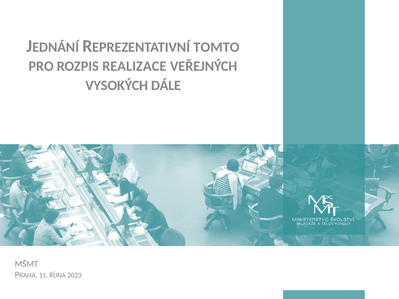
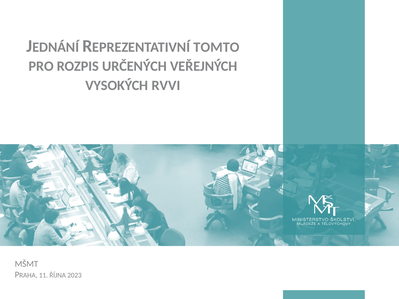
REALIZACE: REALIZACE -> URČENÝCH
DÁLE: DÁLE -> RVVI
